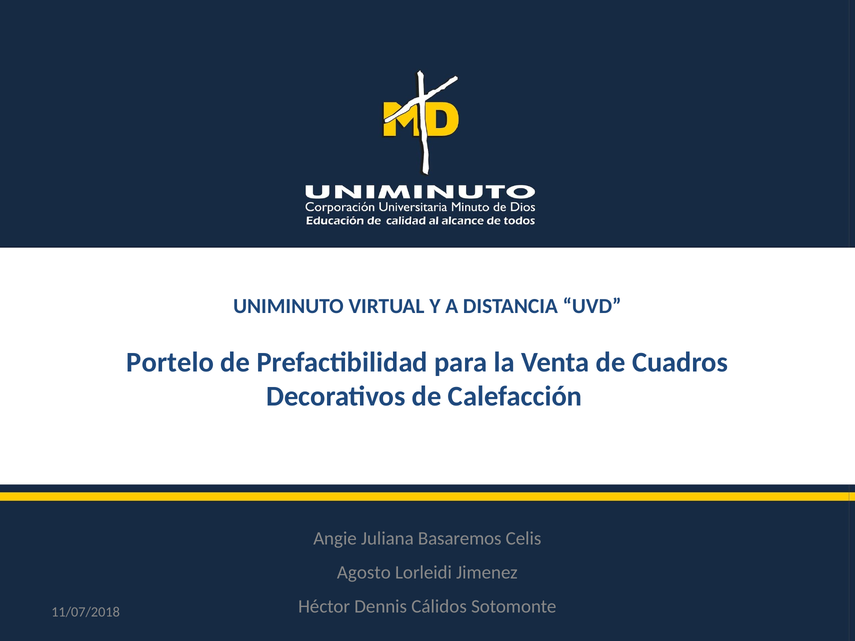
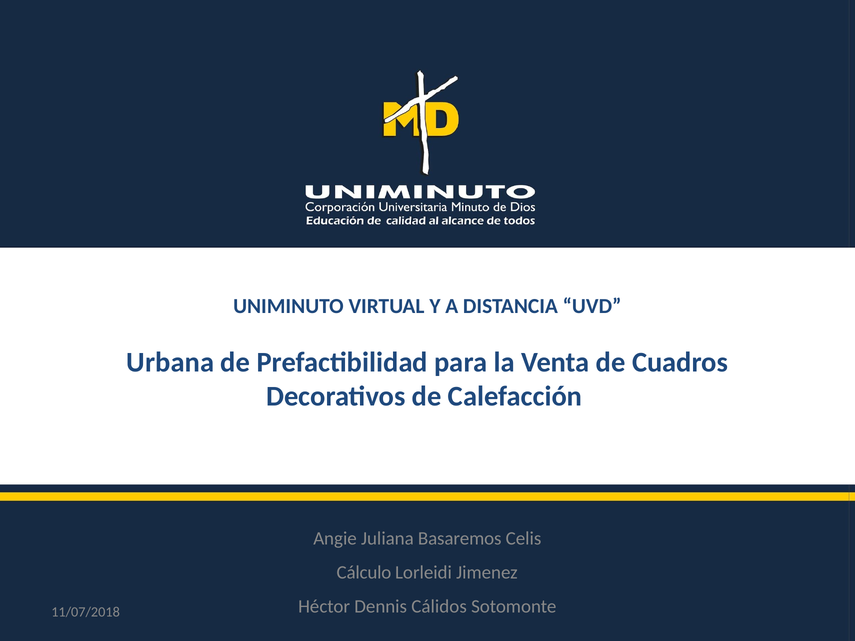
Portelo: Portelo -> Urbana
Agosto: Agosto -> Cálculo
